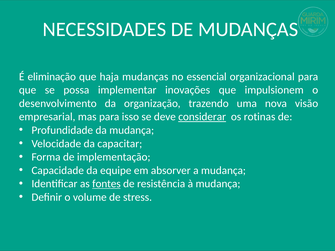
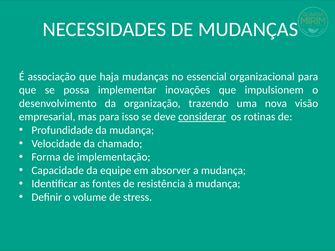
eliminação: eliminação -> associação
capacitar: capacitar -> chamado
fontes underline: present -> none
